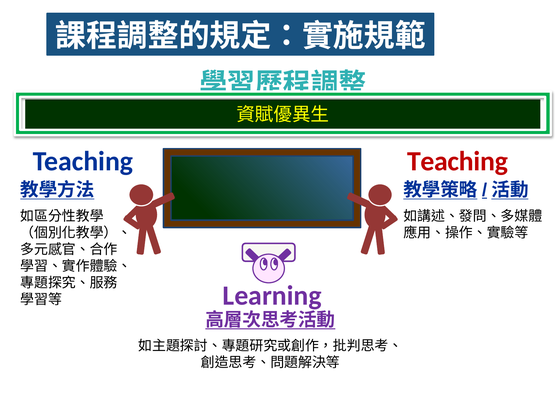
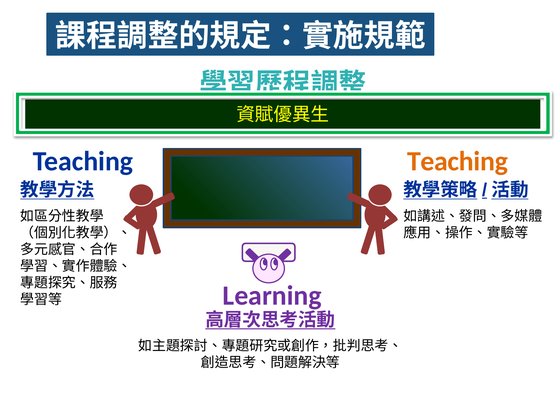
Teaching at (457, 161) colour: red -> orange
